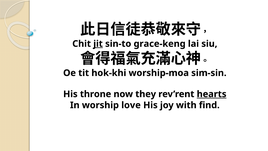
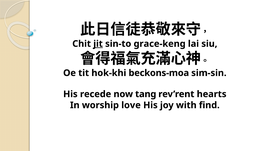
worship-moa: worship-moa -> beckons-moa
throne: throne -> recede
they: they -> tang
hearts underline: present -> none
